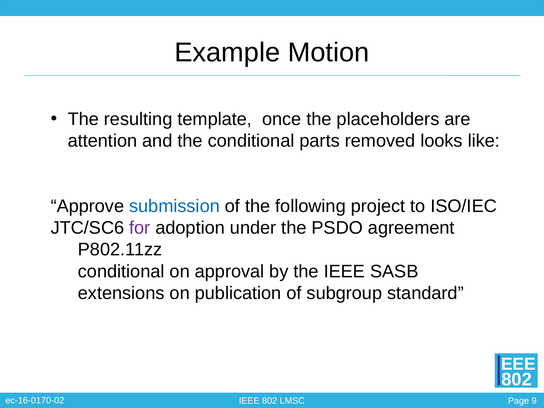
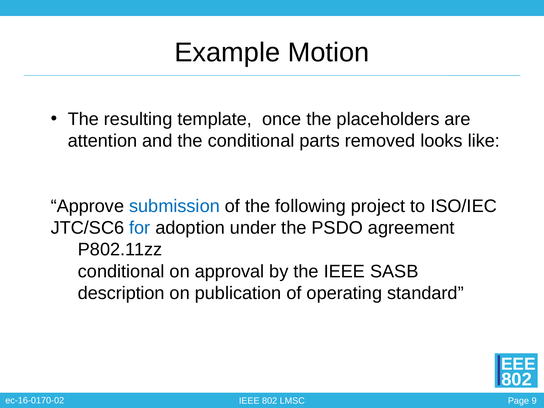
for colour: purple -> blue
extensions: extensions -> description
subgroup: subgroup -> operating
